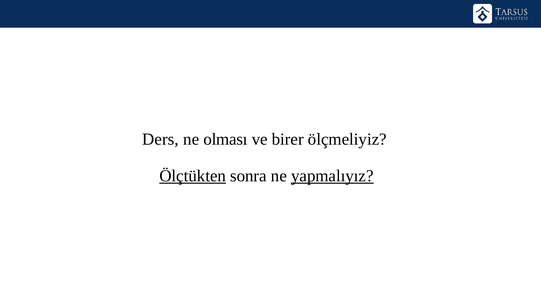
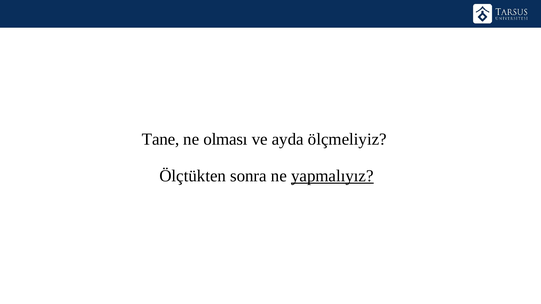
Ders: Ders -> Tane
birer: birer -> ayda
Ölçtükten underline: present -> none
